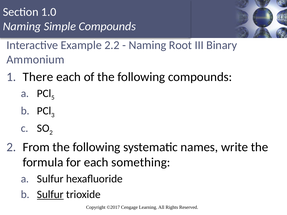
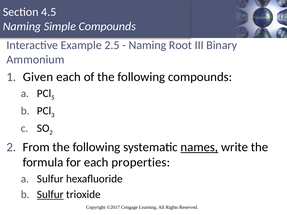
1.0: 1.0 -> 4.5
2.2: 2.2 -> 2.5
There: There -> Given
names underline: none -> present
something: something -> properties
